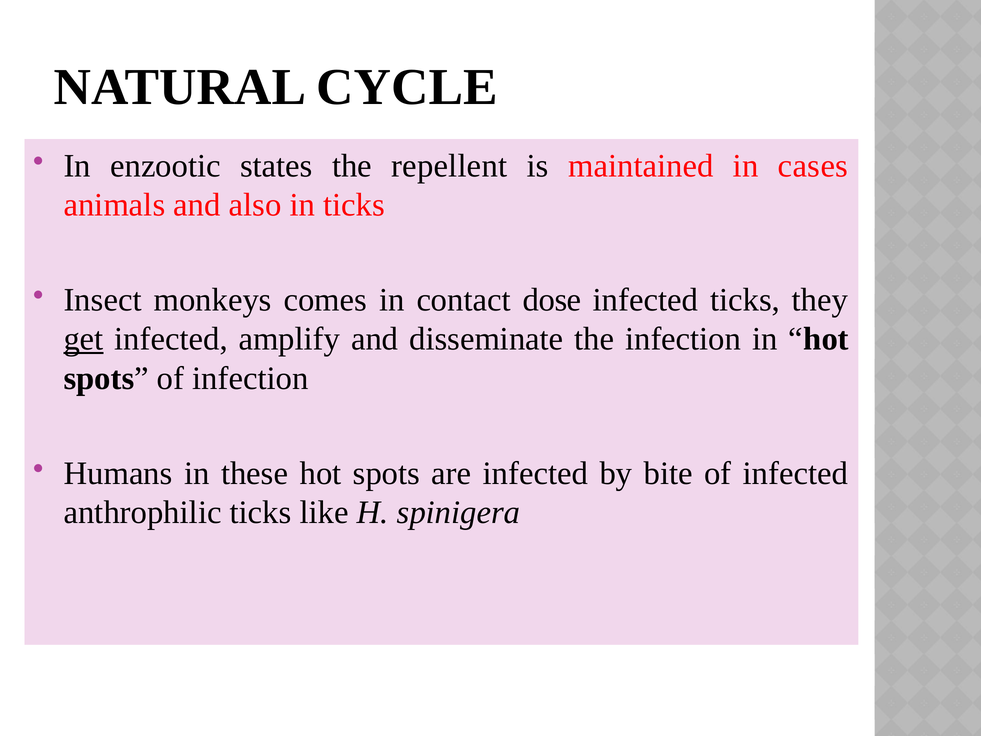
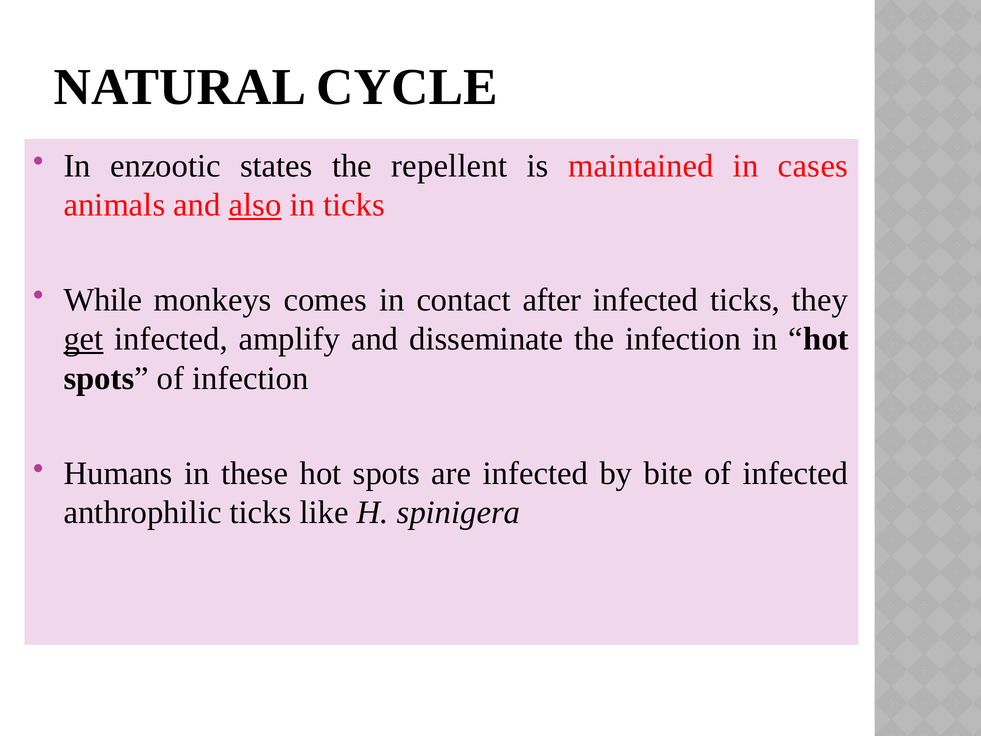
also underline: none -> present
Insect: Insect -> While
dose: dose -> after
